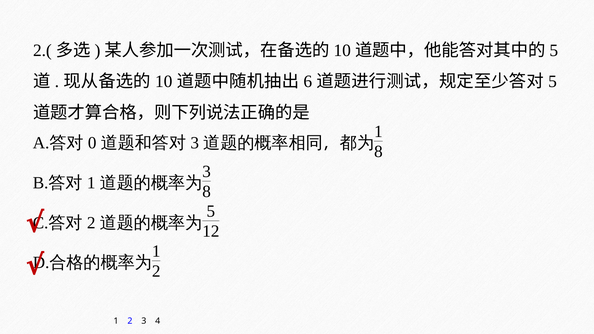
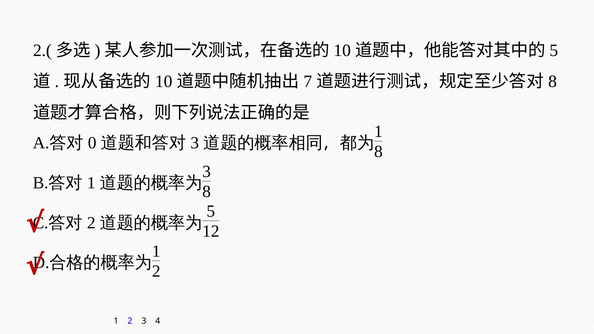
6: 6 -> 7
5 at (553, 82): 5 -> 8
